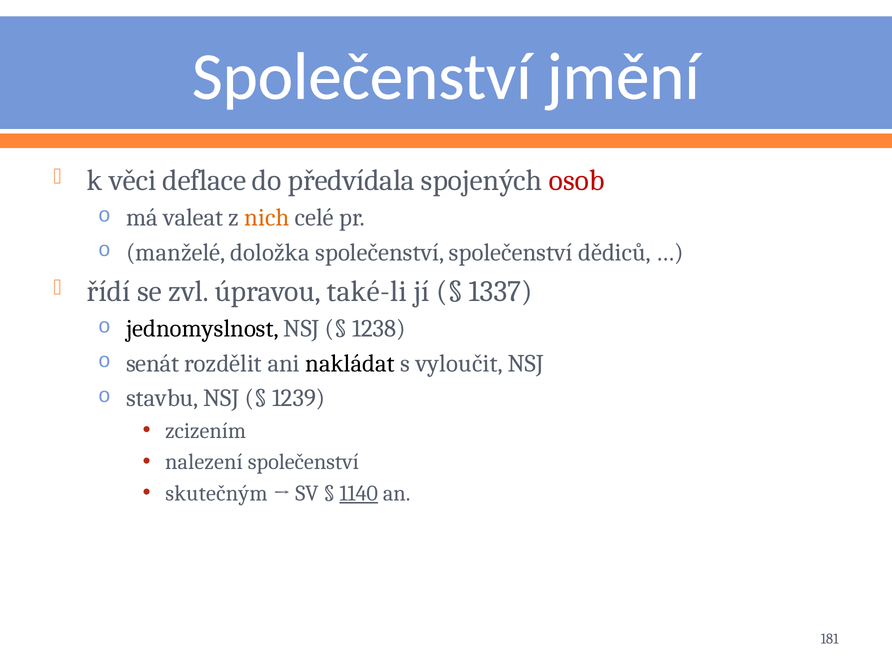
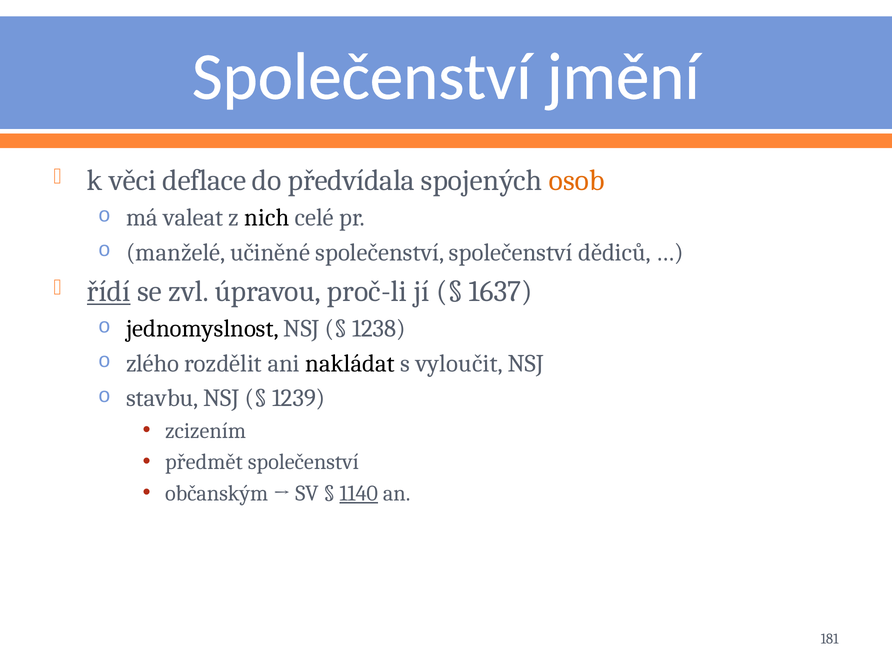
osob colour: red -> orange
nich colour: orange -> black
doložka: doložka -> učiněné
řídí underline: none -> present
také-li: také-li -> proč-li
1337: 1337 -> 1637
senát: senát -> zlého
nalezení: nalezení -> předmět
skutečným: skutečným -> občanským
